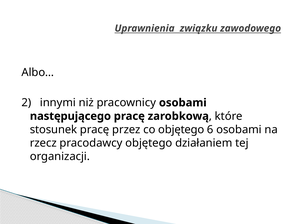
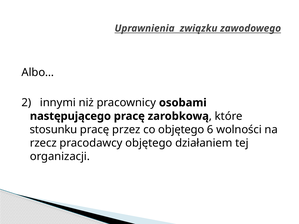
stosunek: stosunek -> stosunku
6 osobami: osobami -> wolności
